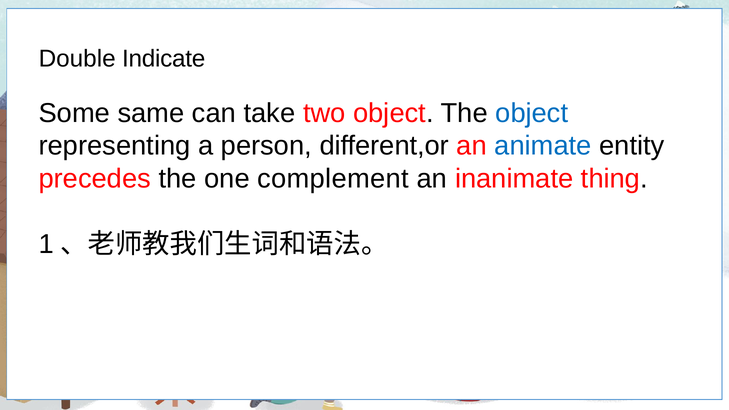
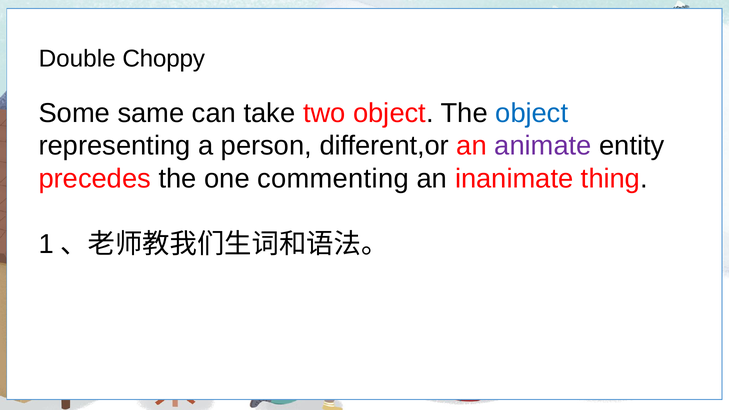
Indicate: Indicate -> Choppy
animate colour: blue -> purple
complement: complement -> commenting
